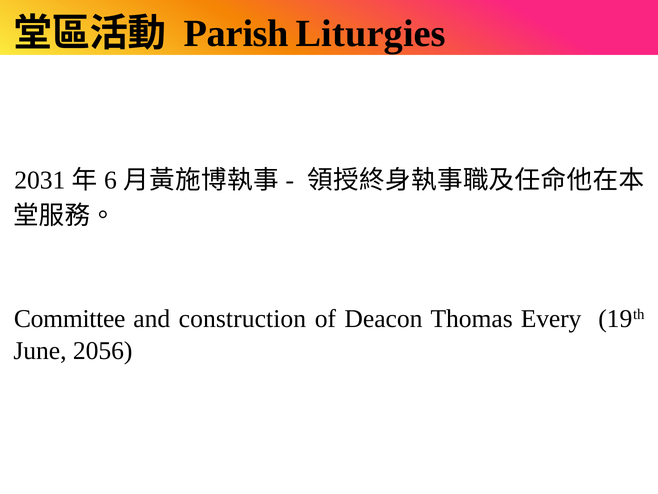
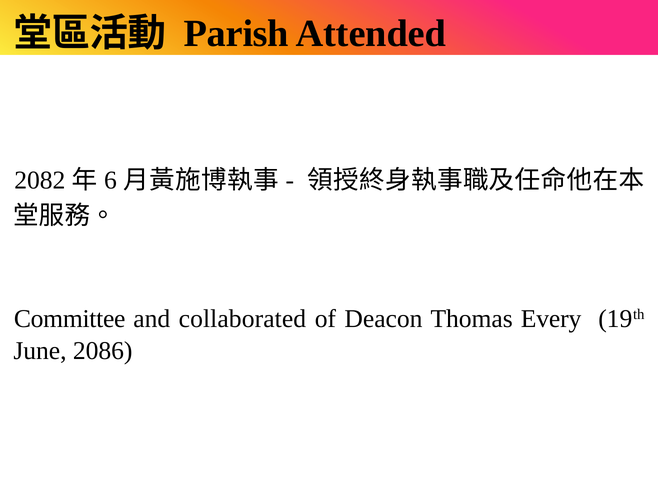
Liturgies: Liturgies -> Attended
2031: 2031 -> 2082
construction: construction -> collaborated
2056: 2056 -> 2086
